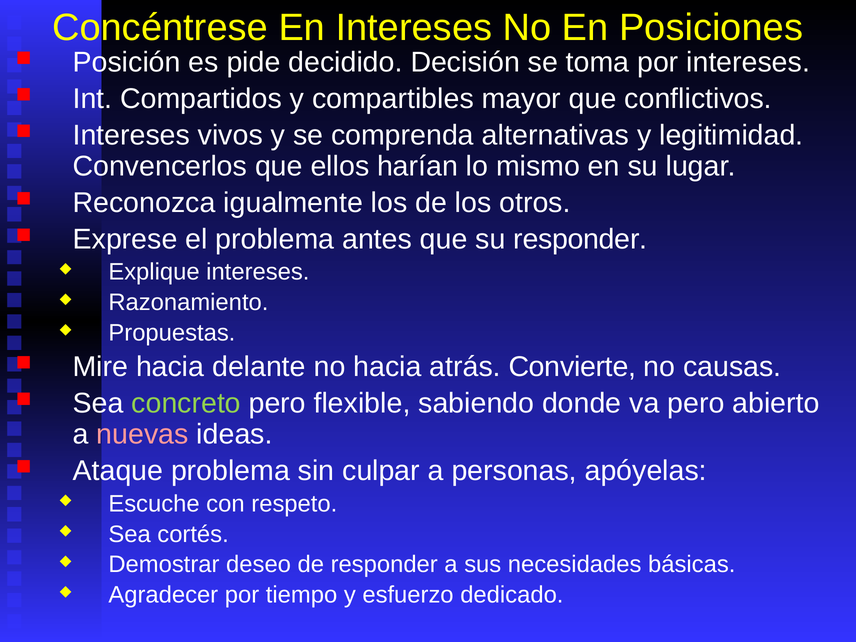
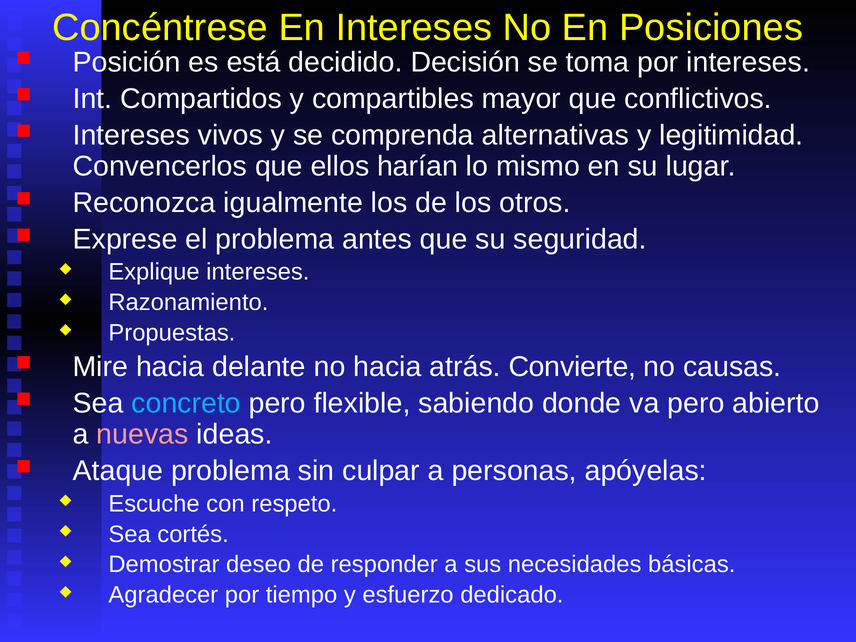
pide: pide -> está
su responder: responder -> seguridad
concreto colour: light green -> light blue
